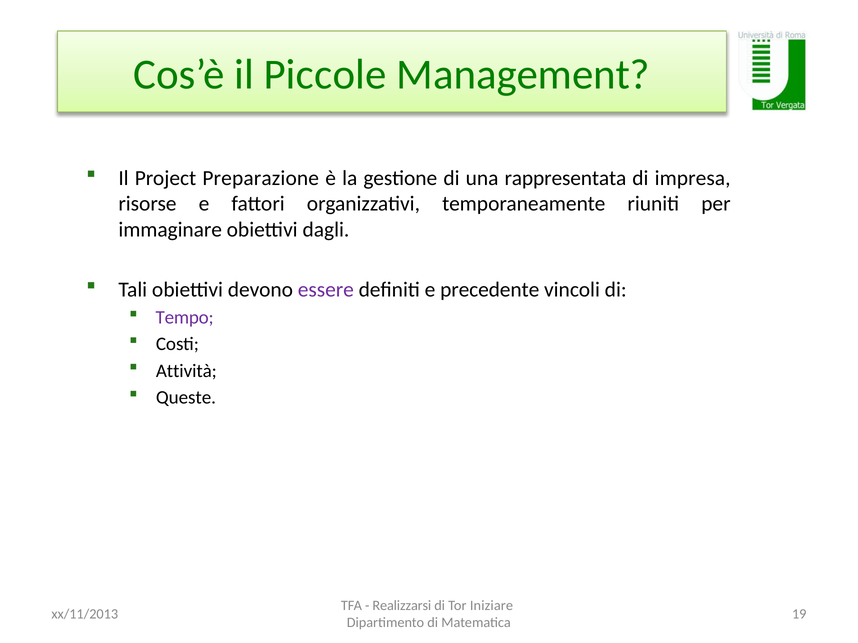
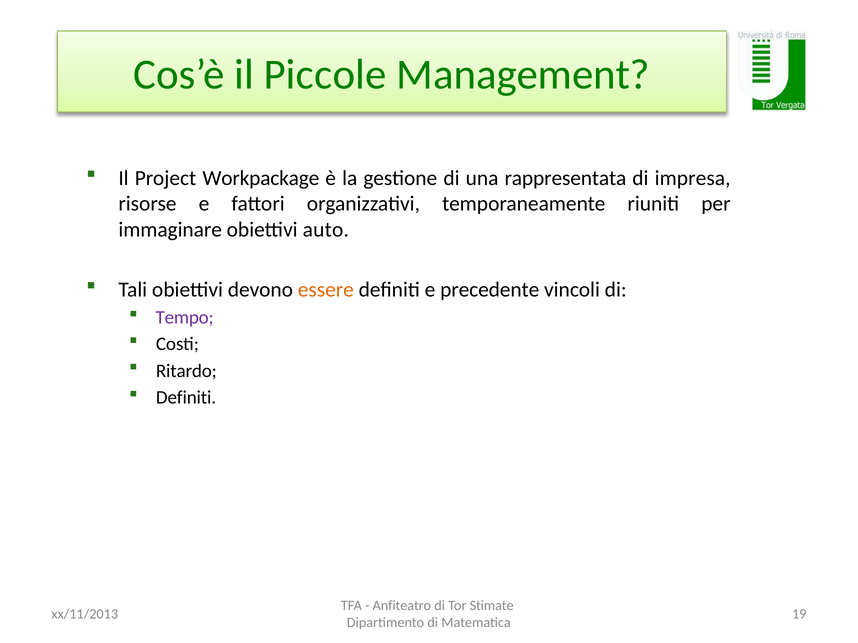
Preparazione: Preparazione -> Workpackage
dagli: dagli -> auto
essere colour: purple -> orange
Attività: Attività -> Ritardo
Queste at (186, 398): Queste -> Definiti
Realizzarsi: Realizzarsi -> Anfiteatro
Iniziare: Iniziare -> Stimate
